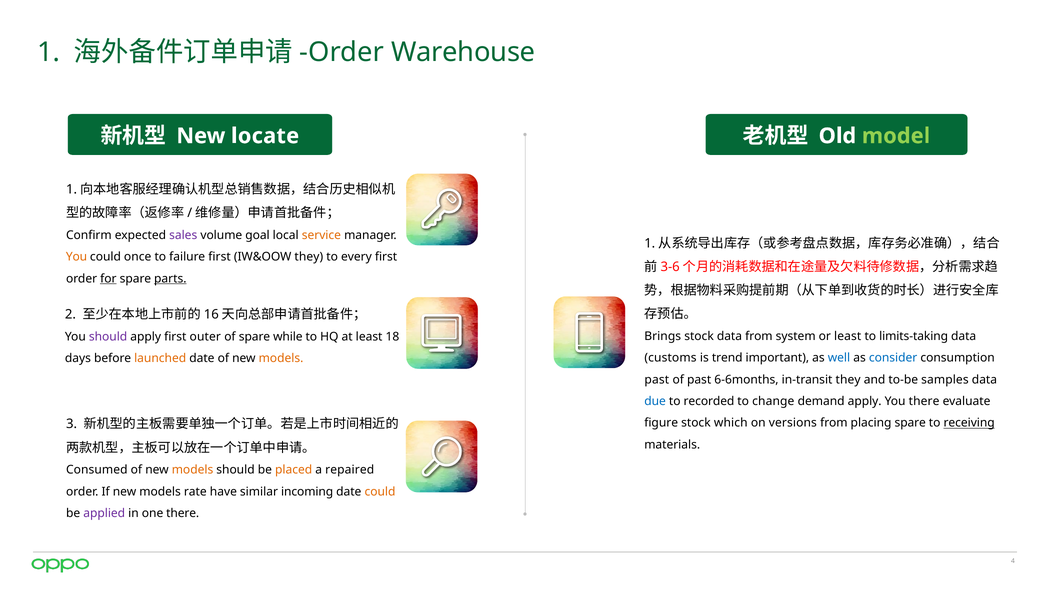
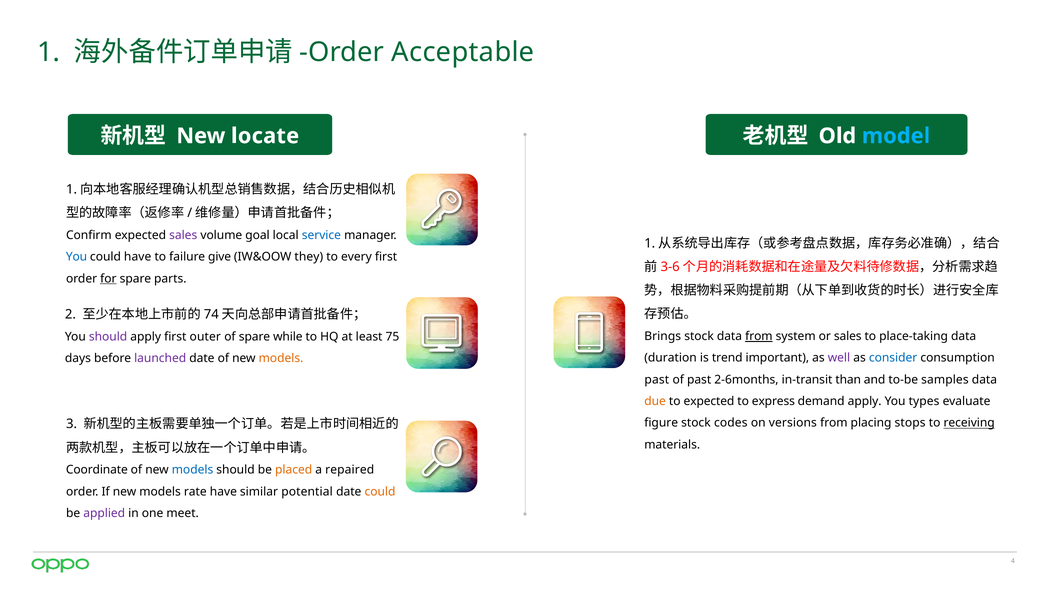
Warehouse: Warehouse -> Acceptable
model colour: light green -> light blue
service colour: orange -> blue
You at (77, 257) colour: orange -> blue
could once: once -> have
failure first: first -> give
parts underline: present -> none
16: 16 -> 74
from at (759, 336) underline: none -> present
or least: least -> sales
limits-taking: limits-taking -> place-taking
18: 18 -> 75
customs: customs -> duration
well colour: blue -> purple
launched colour: orange -> purple
6-6months: 6-6months -> 2-6months
in-transit they: they -> than
due colour: blue -> orange
to recorded: recorded -> expected
change: change -> express
You there: there -> types
which: which -> codes
placing spare: spare -> stops
Consumed: Consumed -> Coordinate
models at (193, 470) colour: orange -> blue
incoming: incoming -> potential
one there: there -> meet
